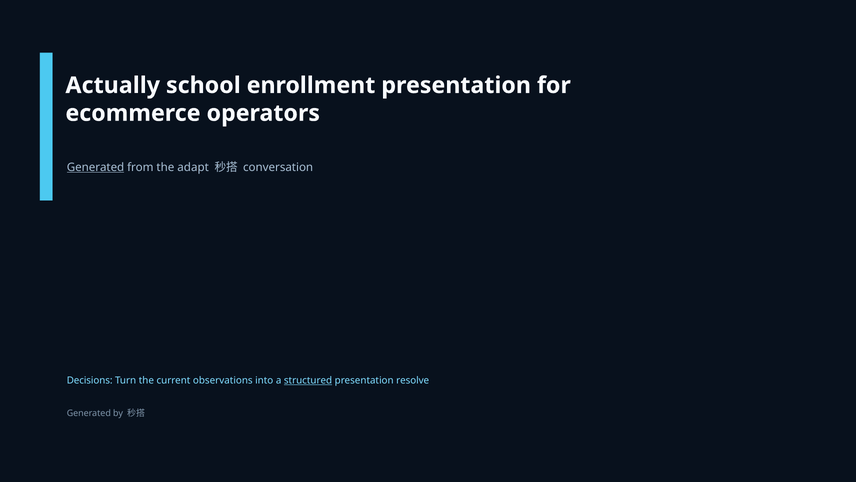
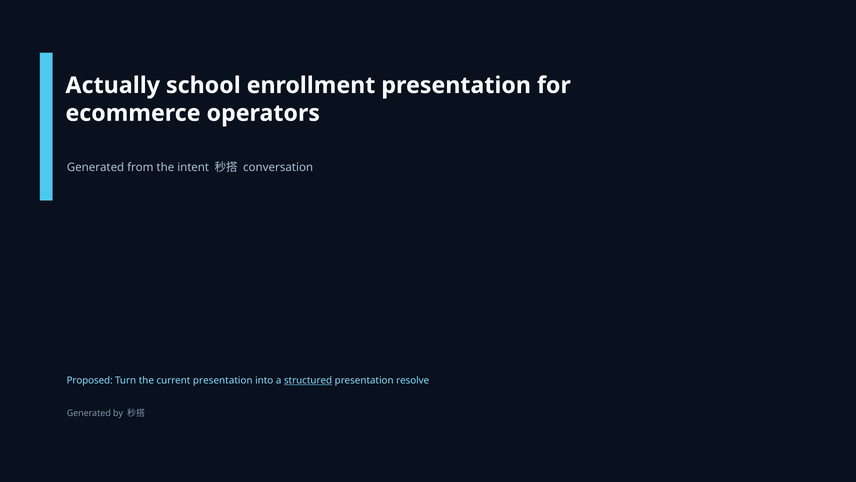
Generated at (96, 167) underline: present -> none
adapt: adapt -> intent
Decisions: Decisions -> Proposed
current observations: observations -> presentation
